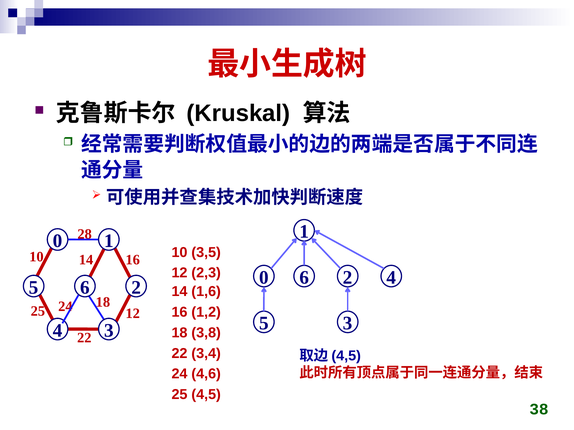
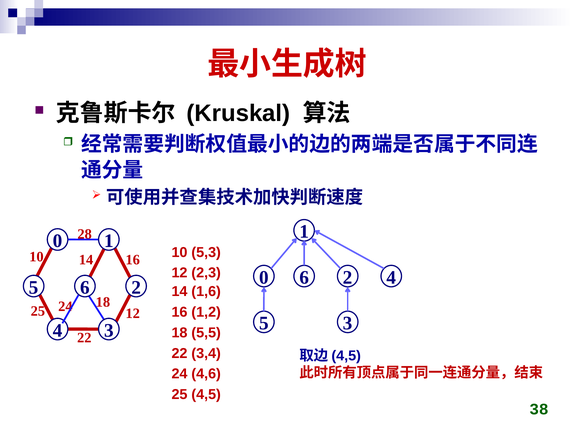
3,5: 3,5 -> 5,3
3,8: 3,8 -> 5,5
